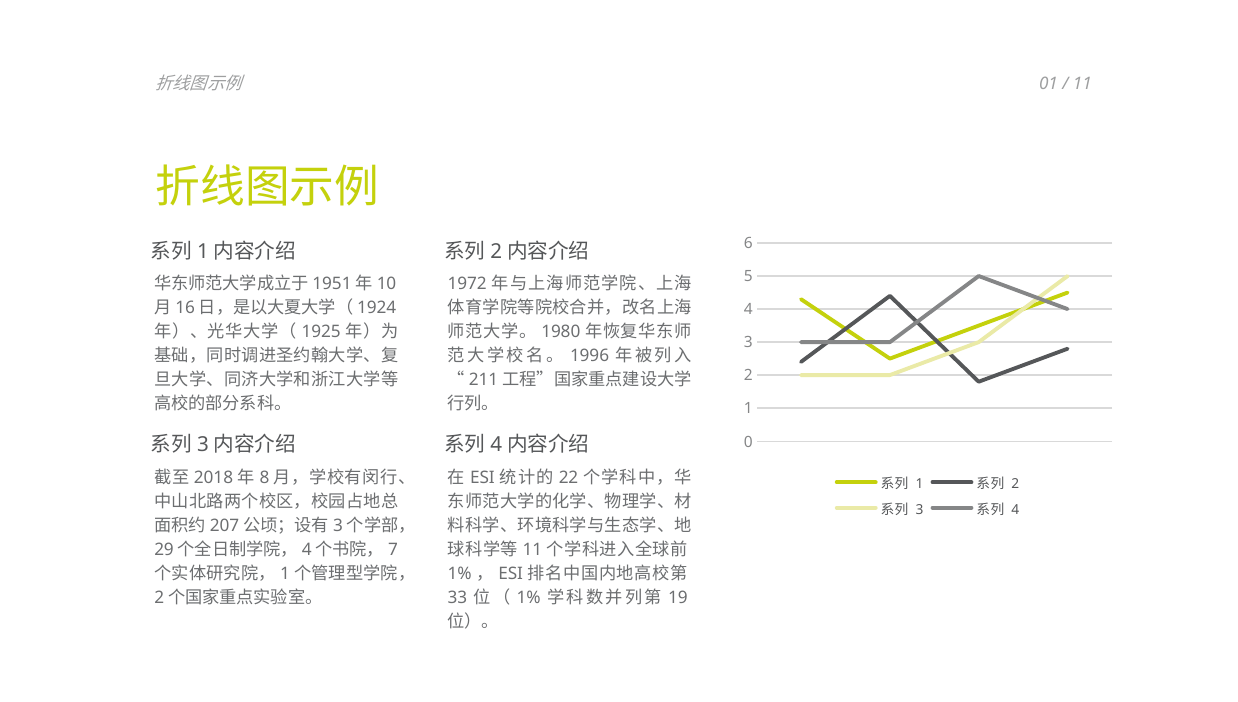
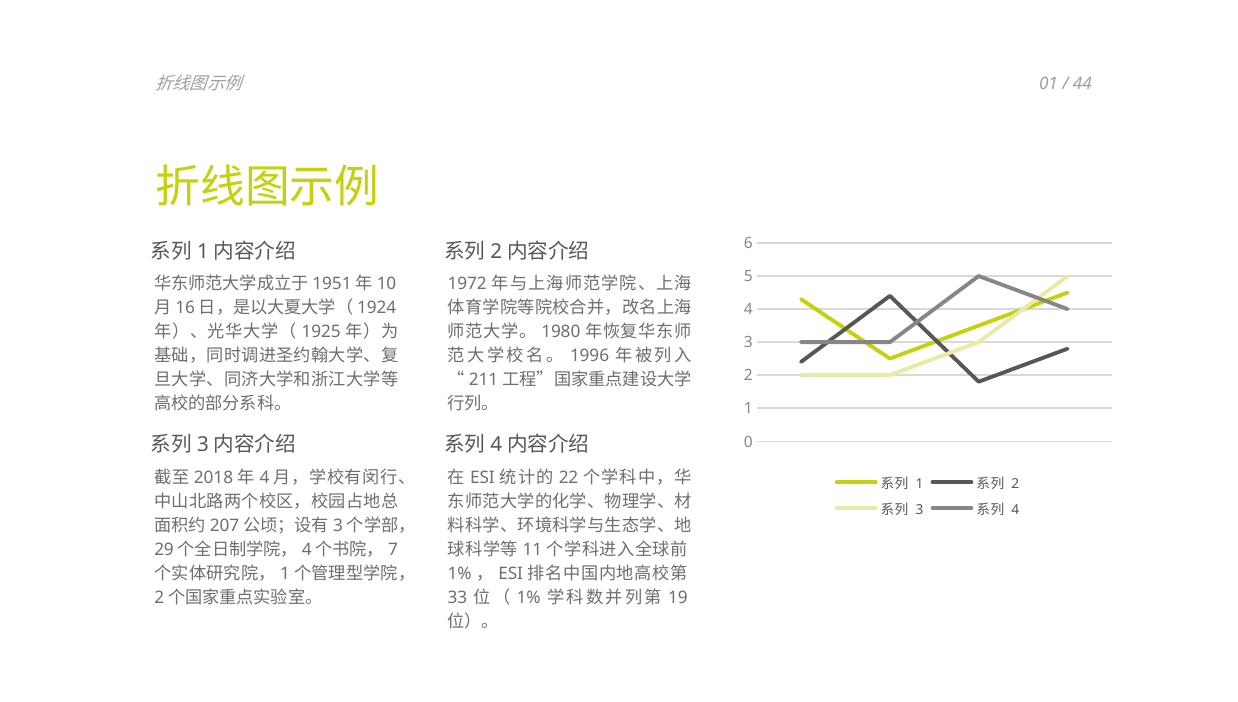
11 at (1082, 84): 11 -> 44
8 at (264, 478): 8 -> 4
